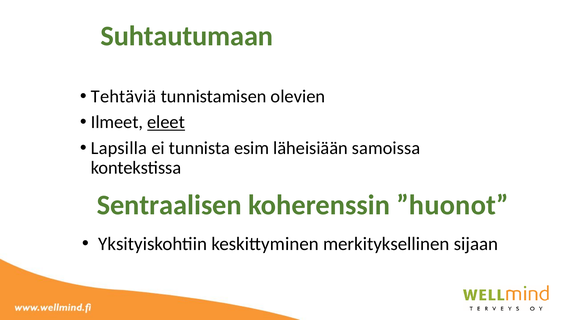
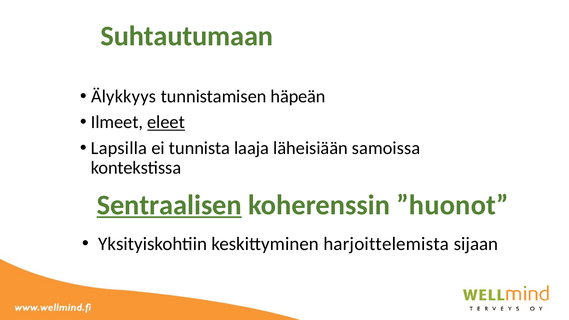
Tehtäviä: Tehtäviä -> Älykkyys
olevien: olevien -> häpeän
esim: esim -> laaja
Sentraalisen underline: none -> present
merkityksellinen: merkityksellinen -> harjoittelemista
